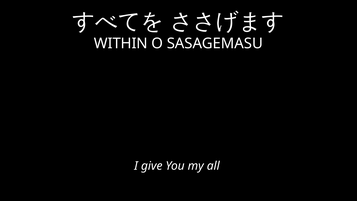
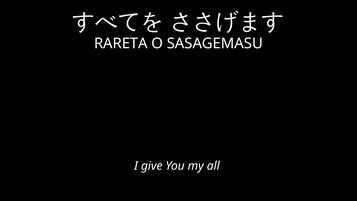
WITHIN: WITHIN -> RARETA
